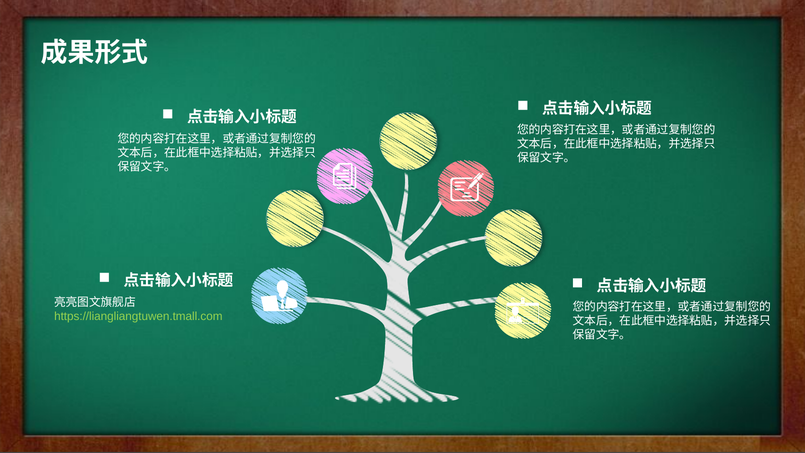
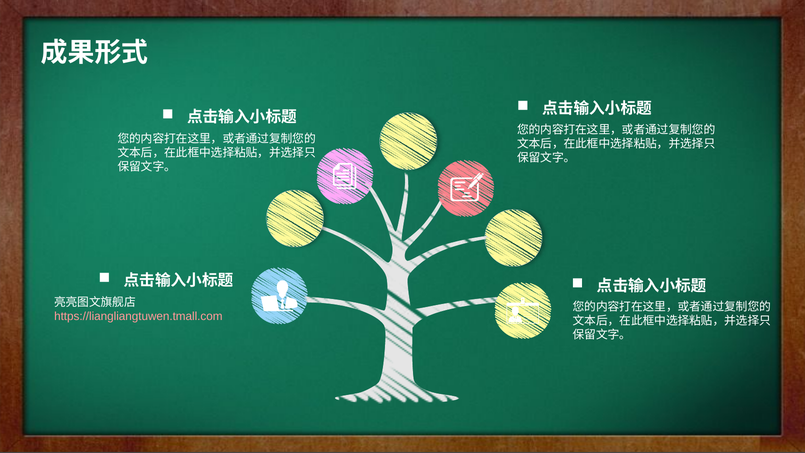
https://liangliangtuwen.tmall.com colour: light green -> pink
